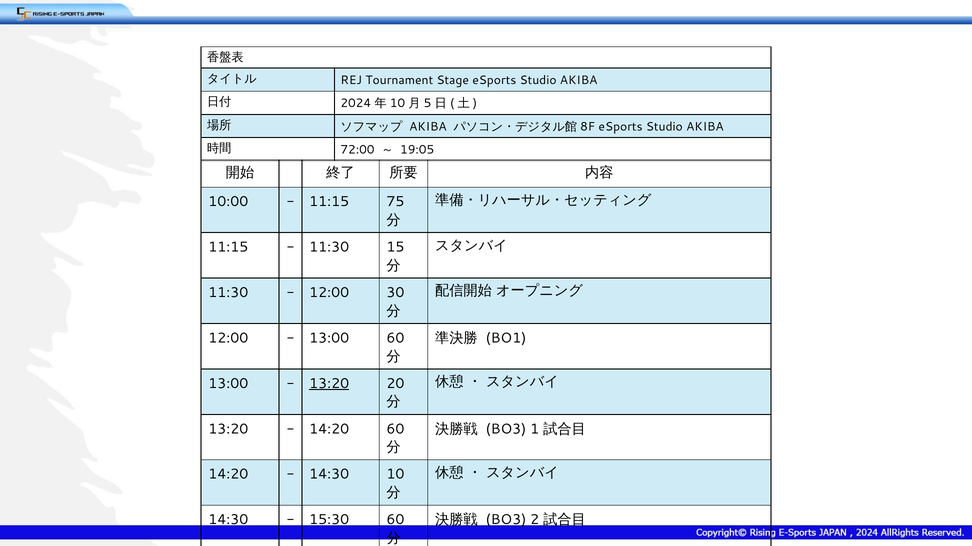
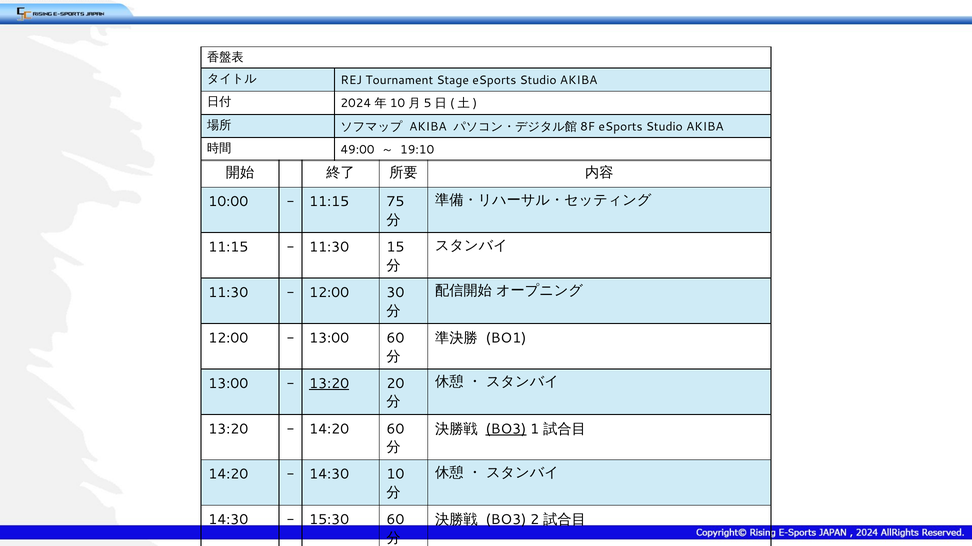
72:00: 72:00 -> 49:00
19:05: 19:05 -> 19:10
BO3 at (506, 429) underline: none -> present
